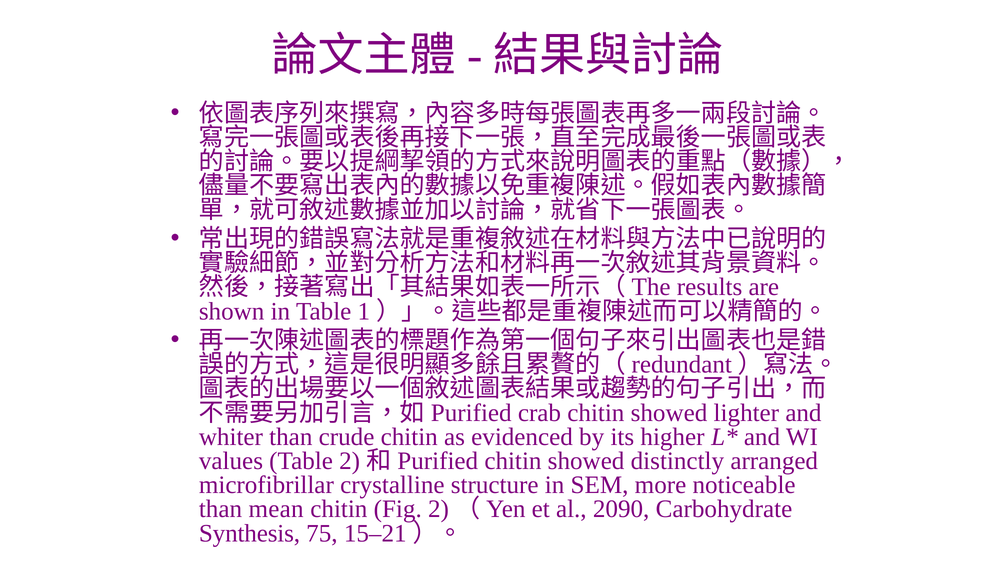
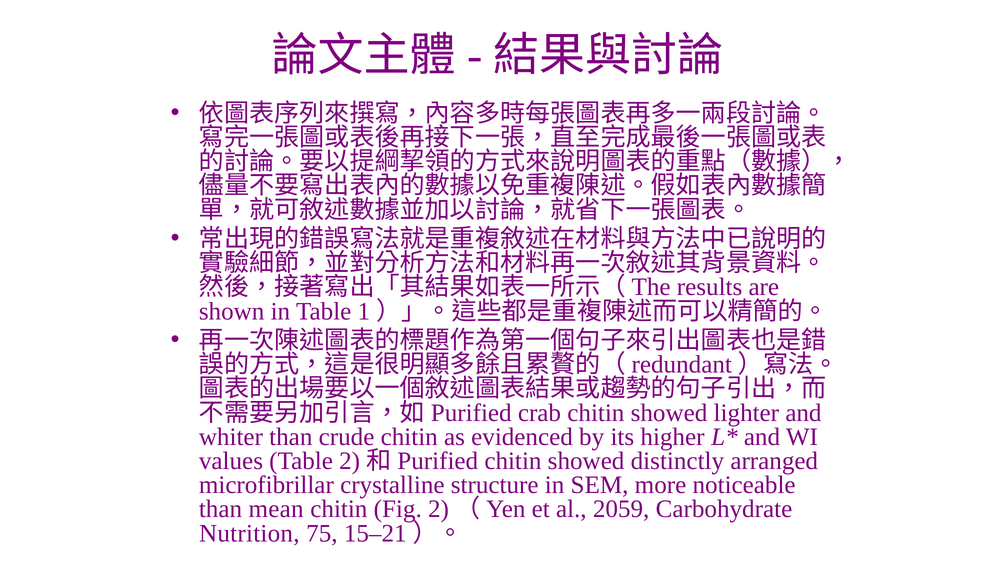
2090: 2090 -> 2059
Synthesis: Synthesis -> Nutrition
